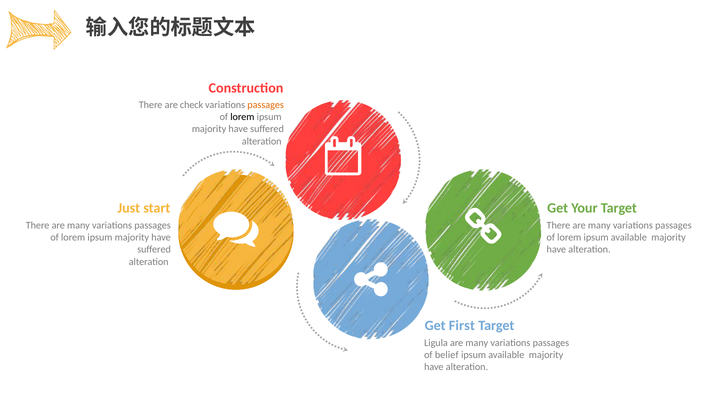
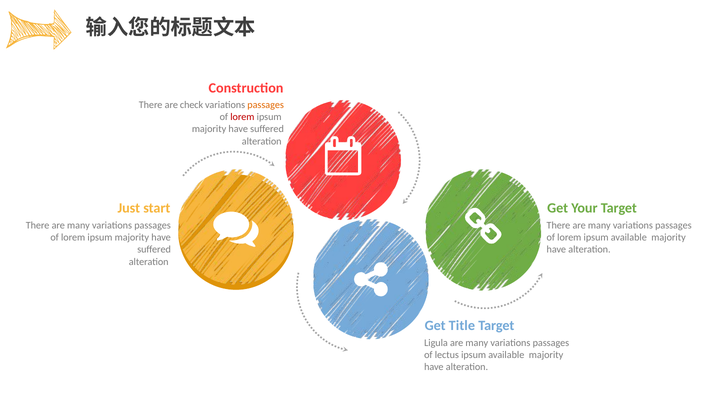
lorem at (242, 117) colour: black -> red
First: First -> Title
belief: belief -> lectus
